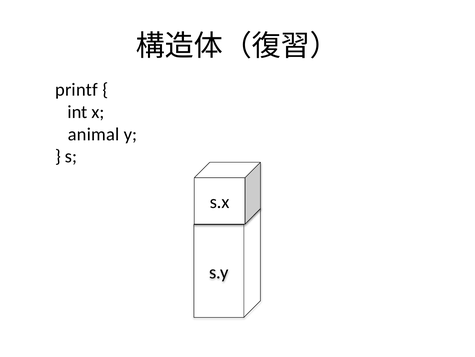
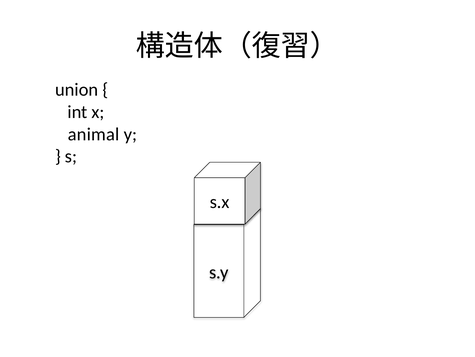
printf: printf -> union
